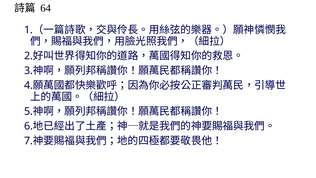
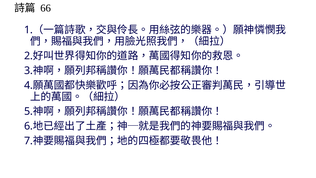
64: 64 -> 66
